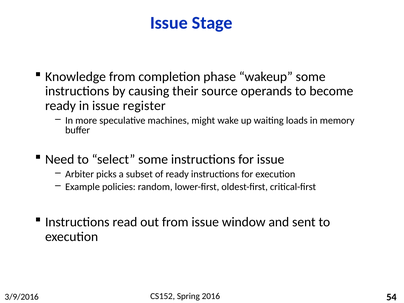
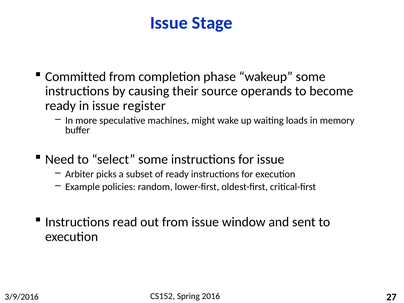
Knowledge: Knowledge -> Committed
54: 54 -> 27
